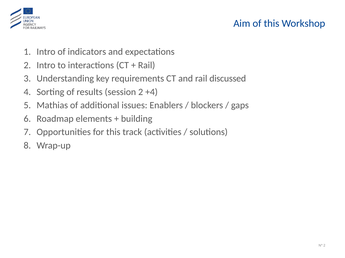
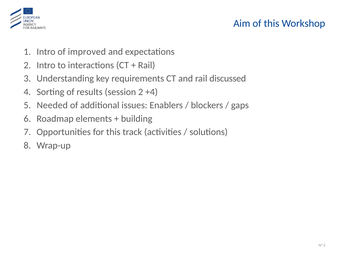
indicators: indicators -> improved
Mathias: Mathias -> Needed
